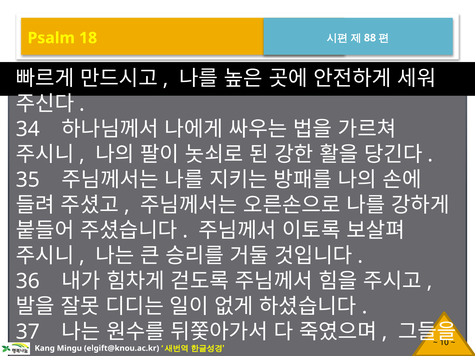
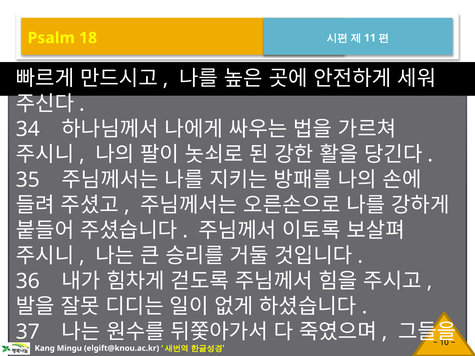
88: 88 -> 11
